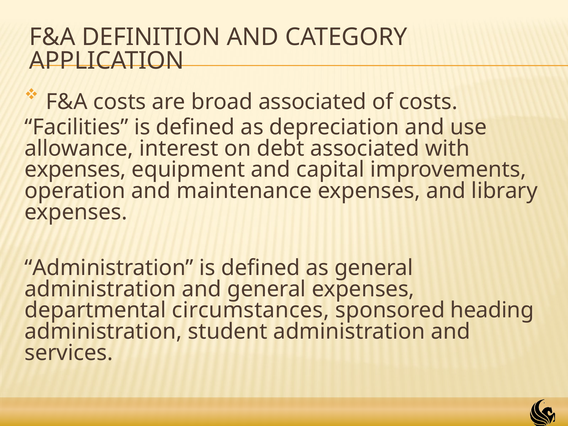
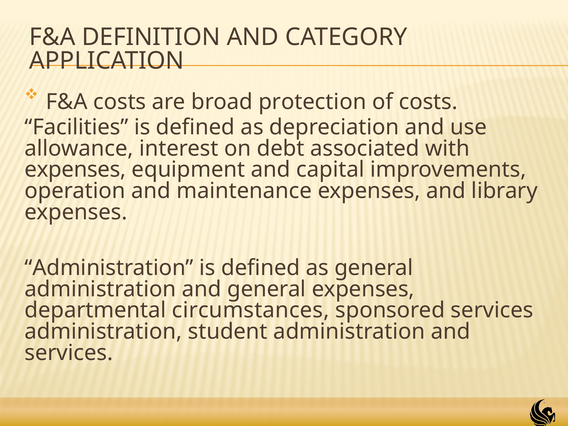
broad associated: associated -> protection
sponsored heading: heading -> services
